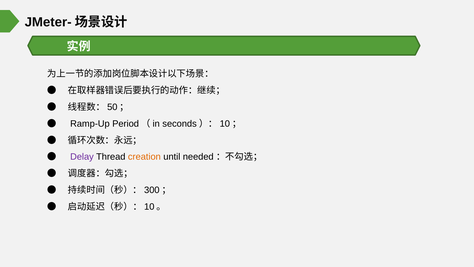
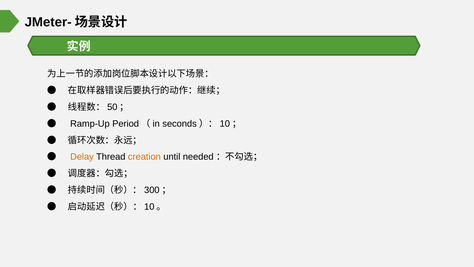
Delay colour: purple -> orange
